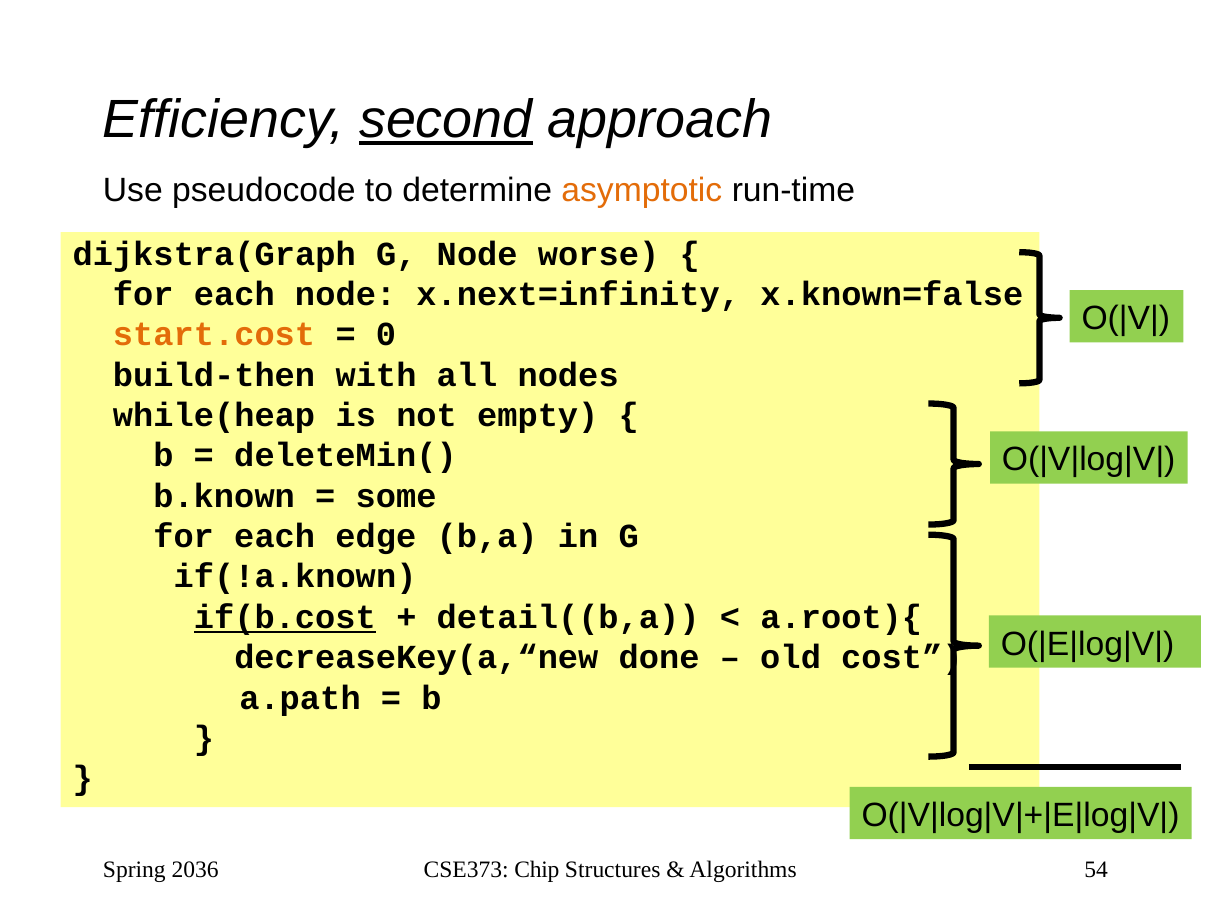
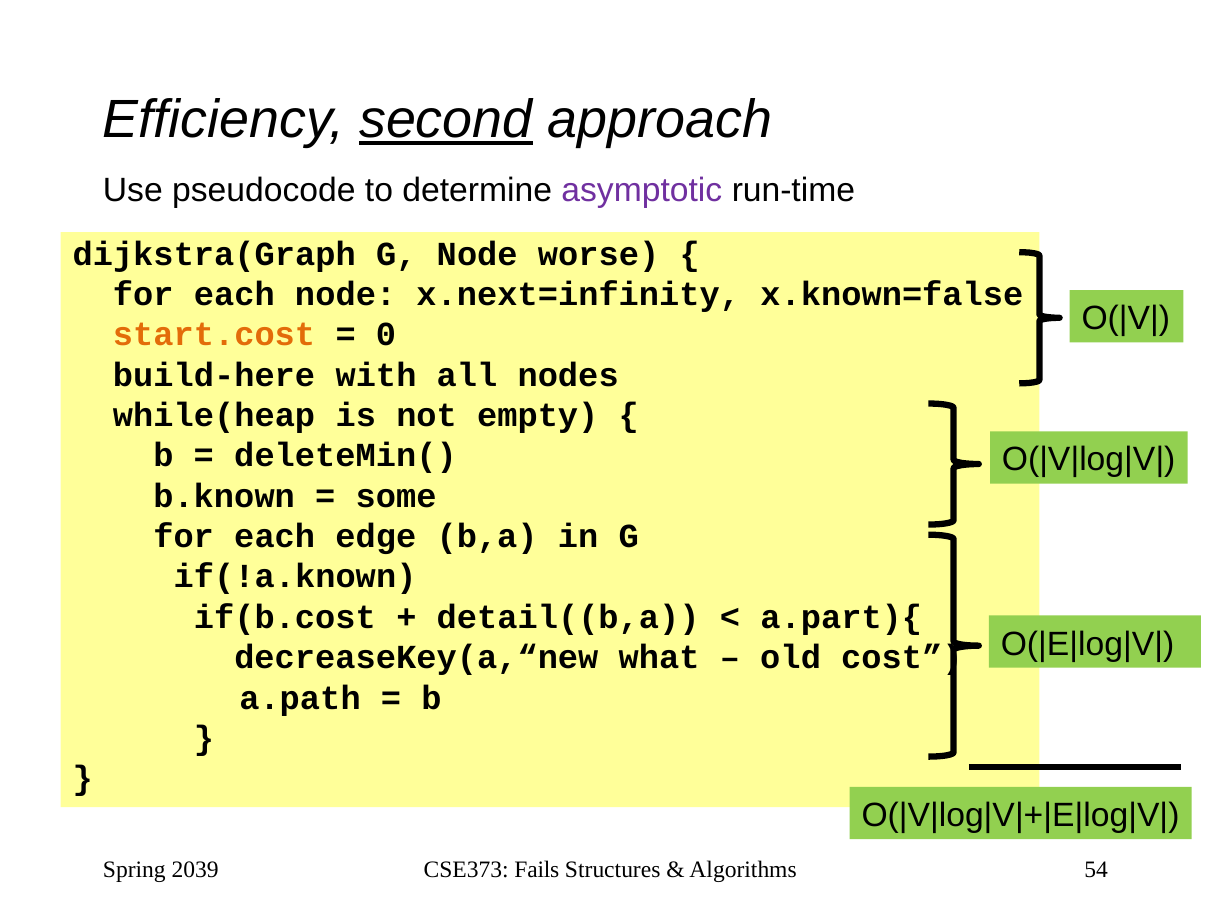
asymptotic colour: orange -> purple
build-then: build-then -> build-here
if(b.cost underline: present -> none
a.root){: a.root){ -> a.part){
done: done -> what
2036: 2036 -> 2039
Chip: Chip -> Fails
